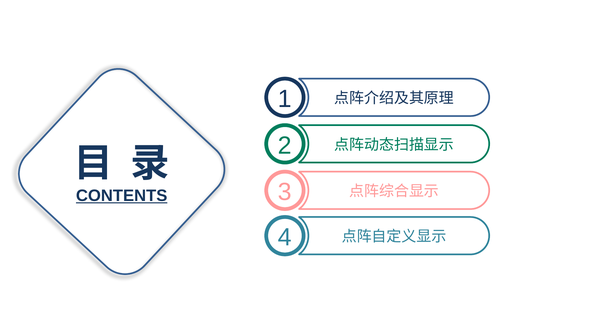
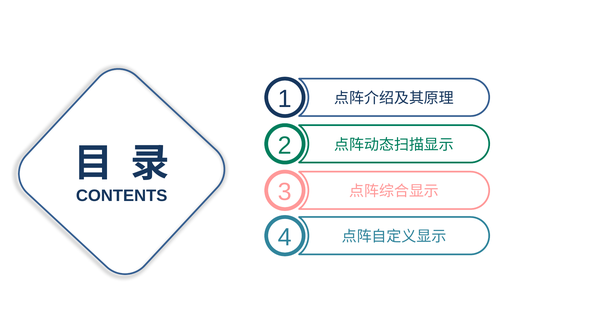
CONTENTS underline: present -> none
